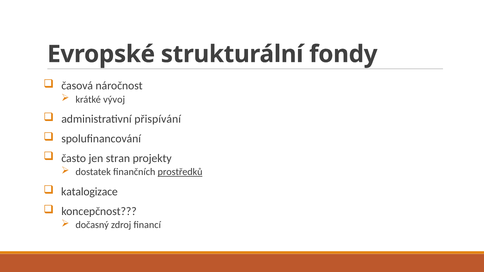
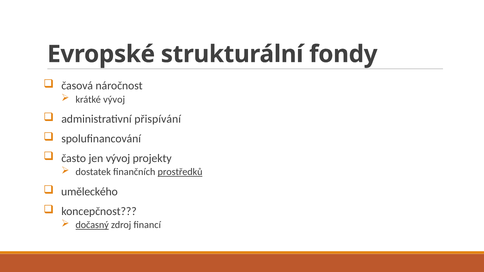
jen stran: stran -> vývoj
katalogizace: katalogizace -> uměleckého
dočasný underline: none -> present
